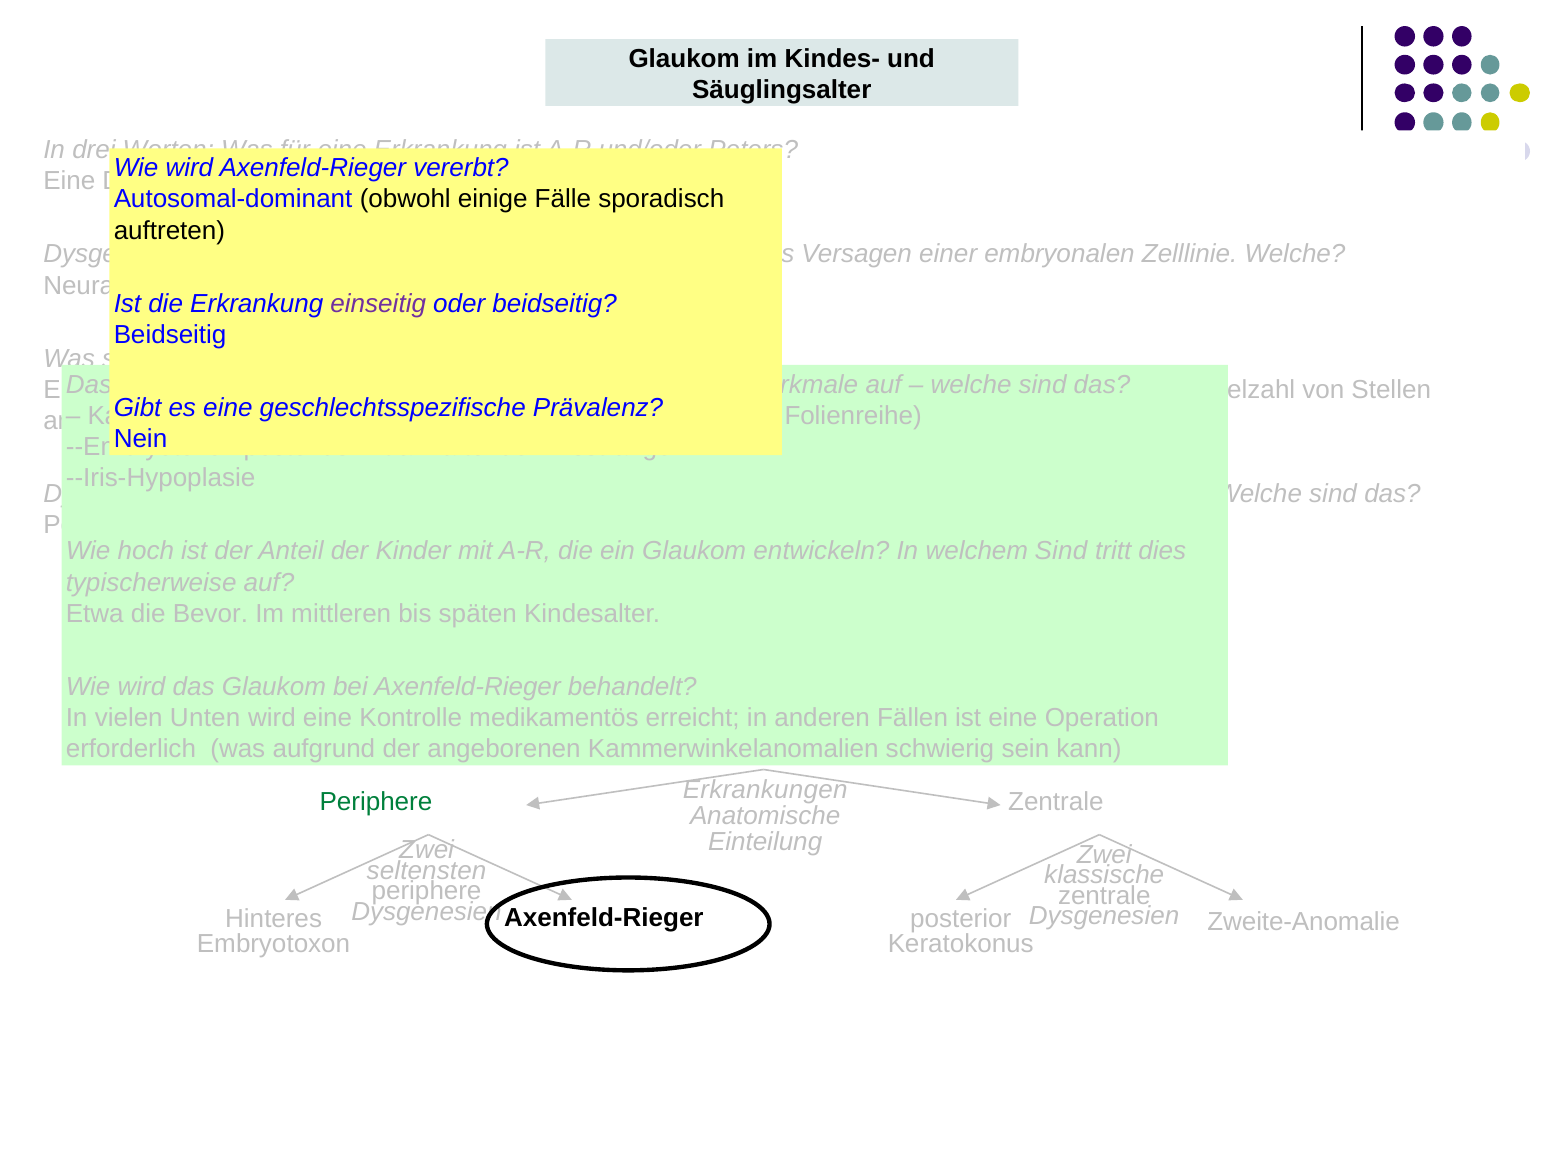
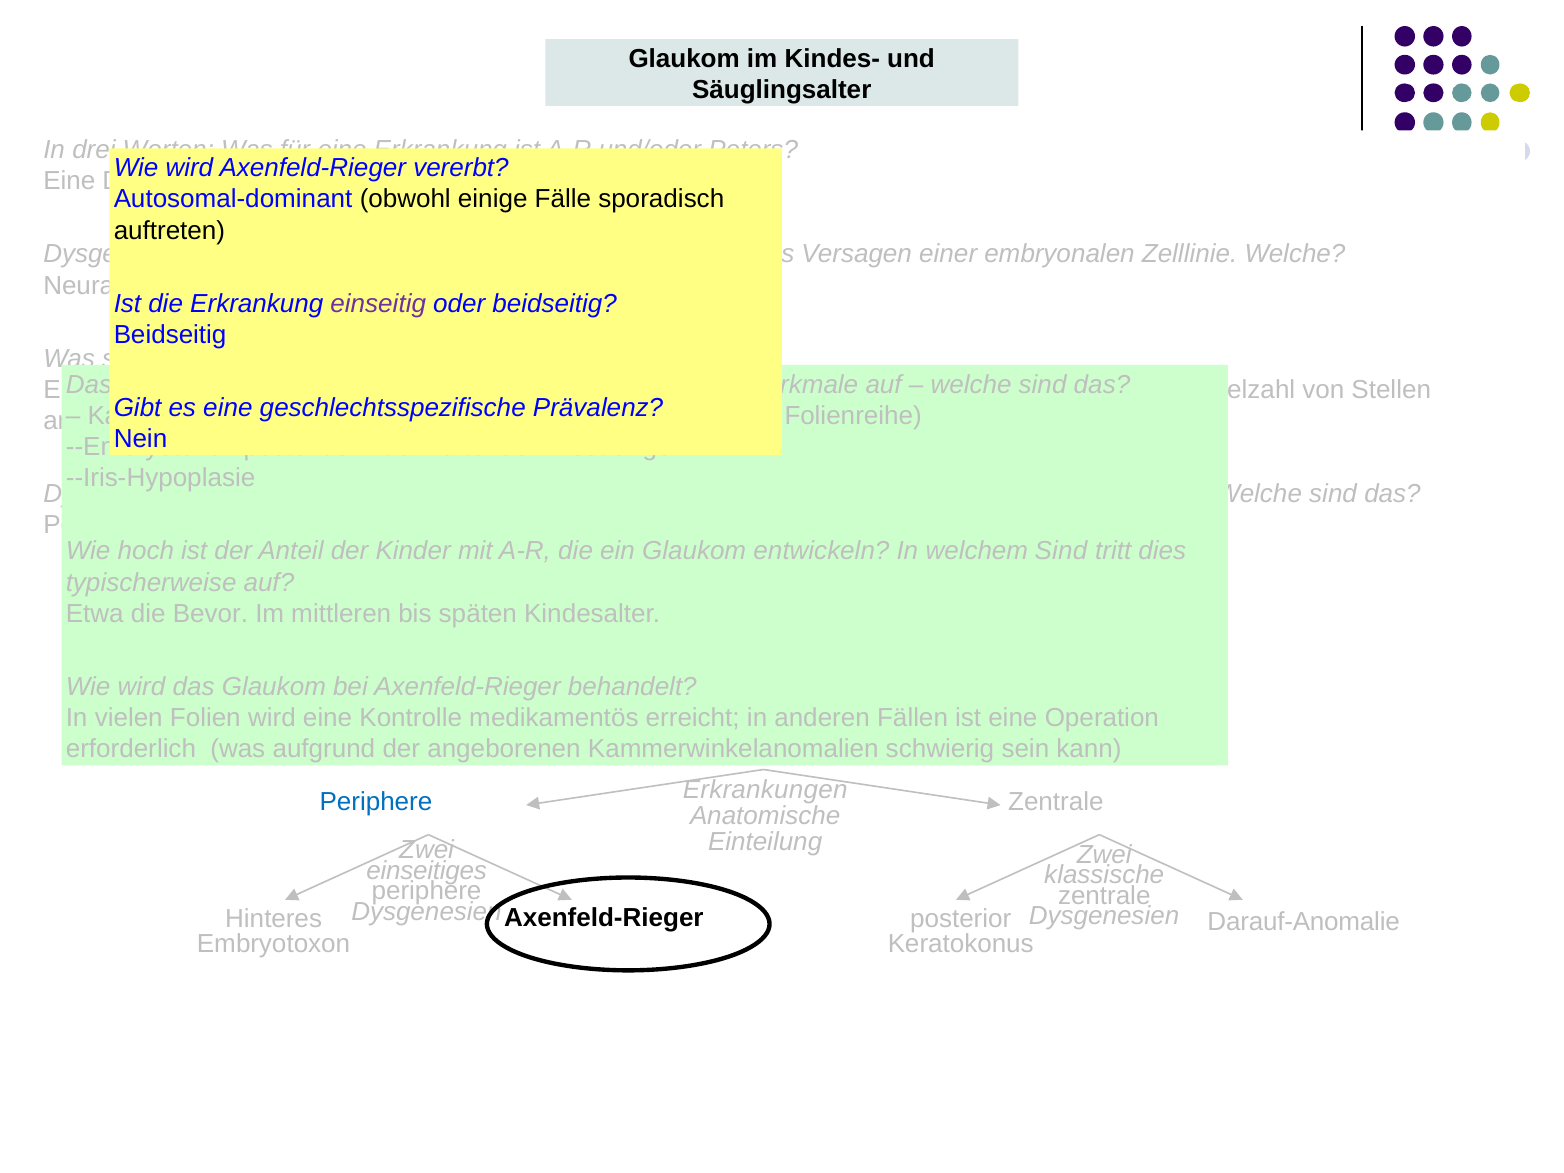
Unten: Unten -> Folien
Periphere at (376, 802) colour: green -> blue
seltensten: seltensten -> einseitiges
Zweite-Anomalie: Zweite-Anomalie -> Darauf-Anomalie
